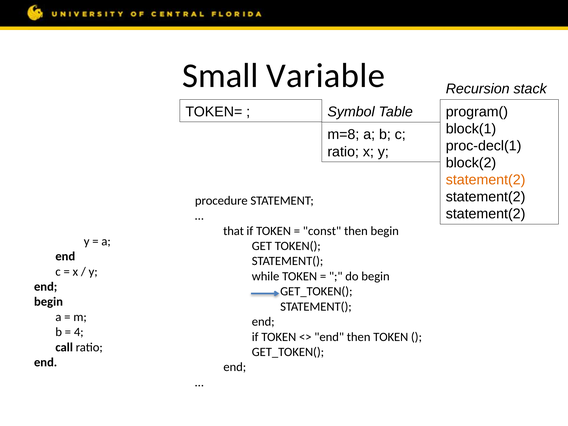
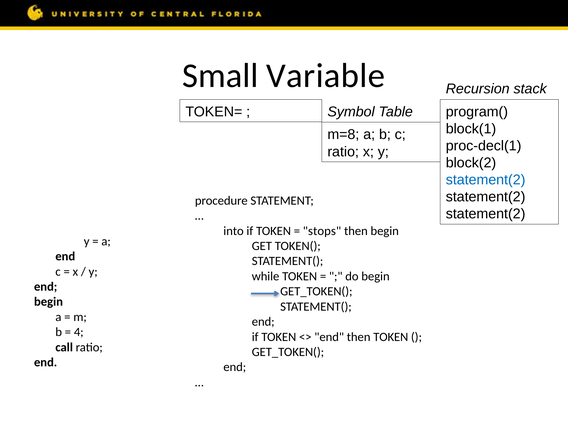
statement(2 at (486, 180) colour: orange -> blue
that: that -> into
const at (322, 231): const -> stops
